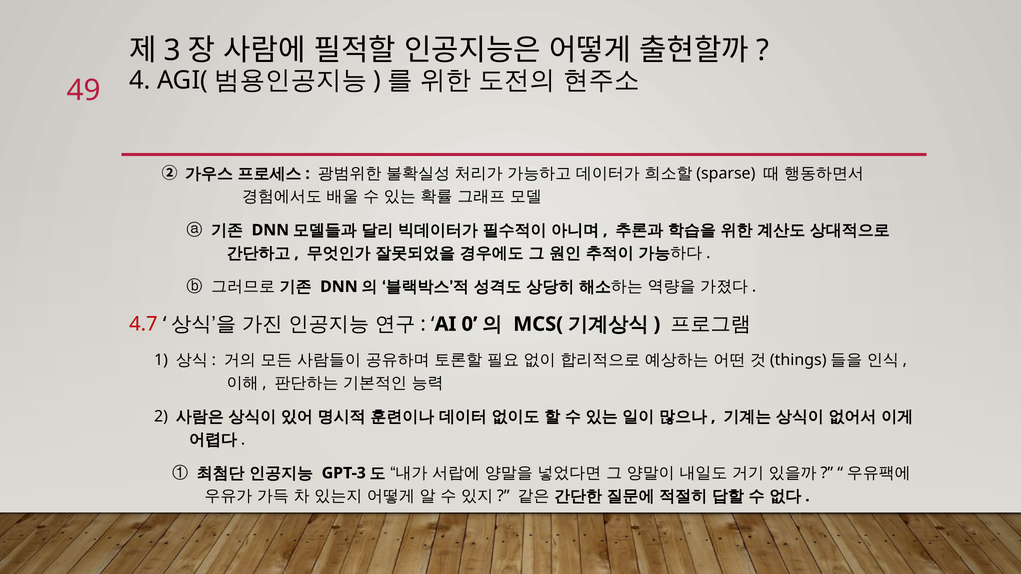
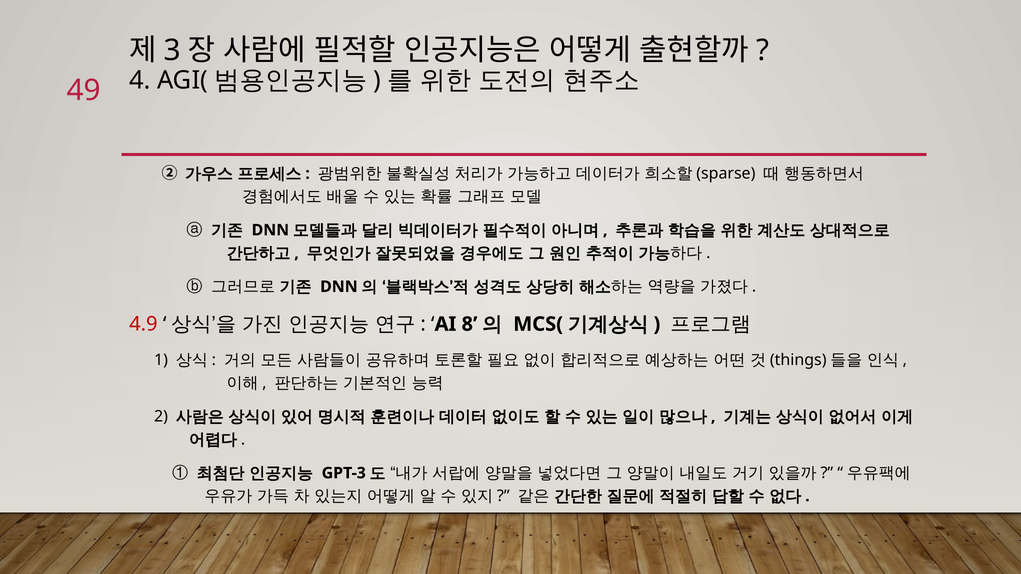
4.7: 4.7 -> 4.9
0: 0 -> 8
